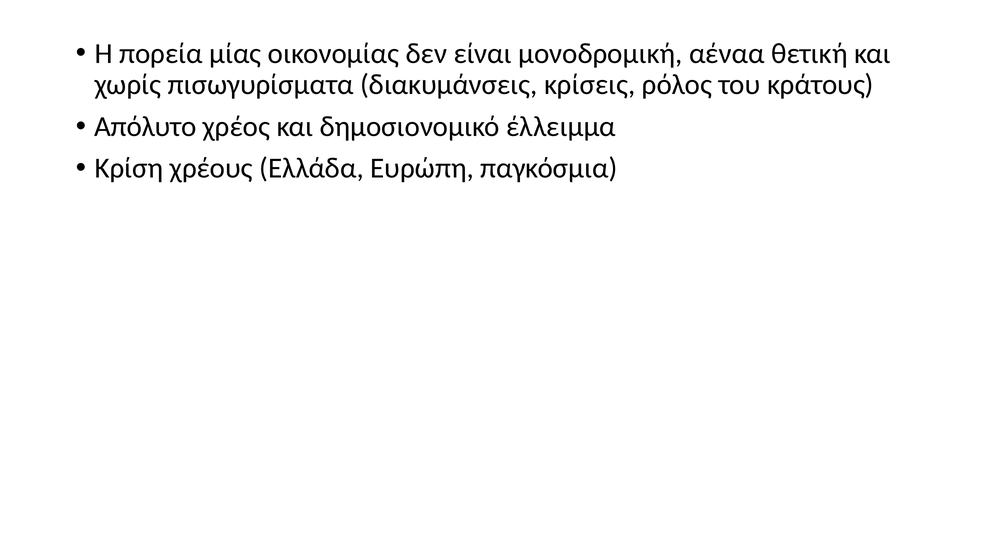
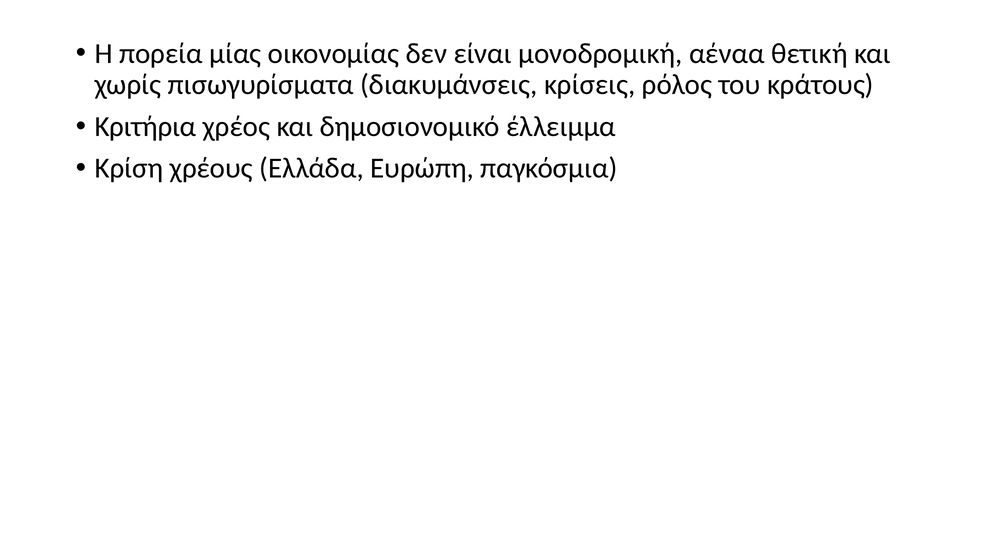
Απόλυτο: Απόλυτο -> Κριτήρια
